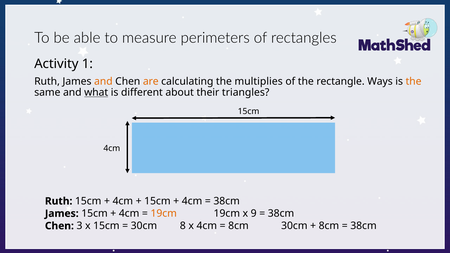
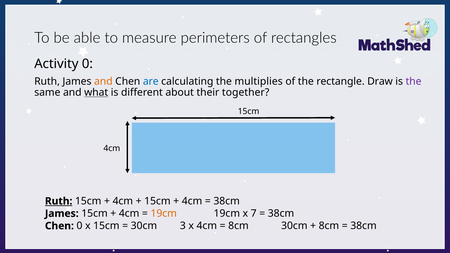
Activity 1: 1 -> 0
are colour: orange -> blue
Ways: Ways -> Draw
the at (414, 81) colour: orange -> purple
triangles: triangles -> together
Ruth at (59, 201) underline: none -> present
9: 9 -> 7
Chen 3: 3 -> 0
8: 8 -> 3
